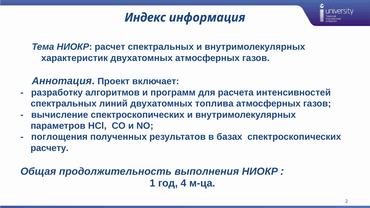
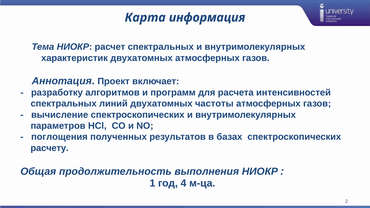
Индекс: Индекс -> Карта
топлива: топлива -> частоты
